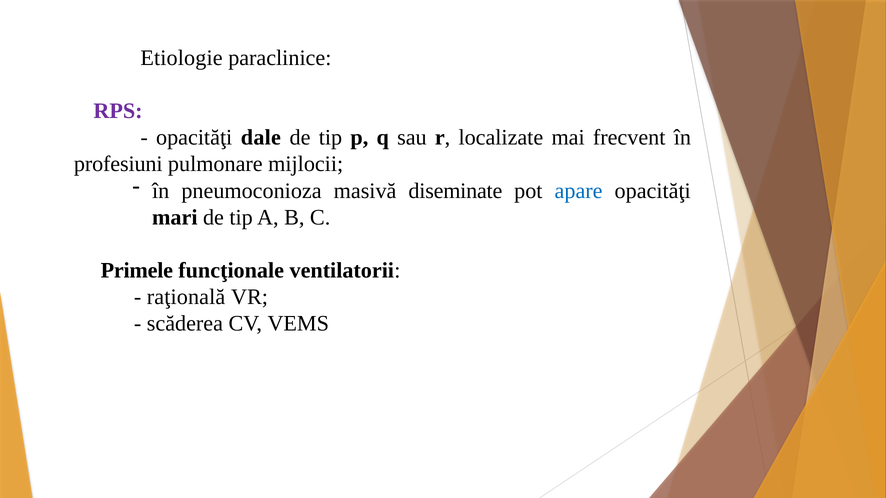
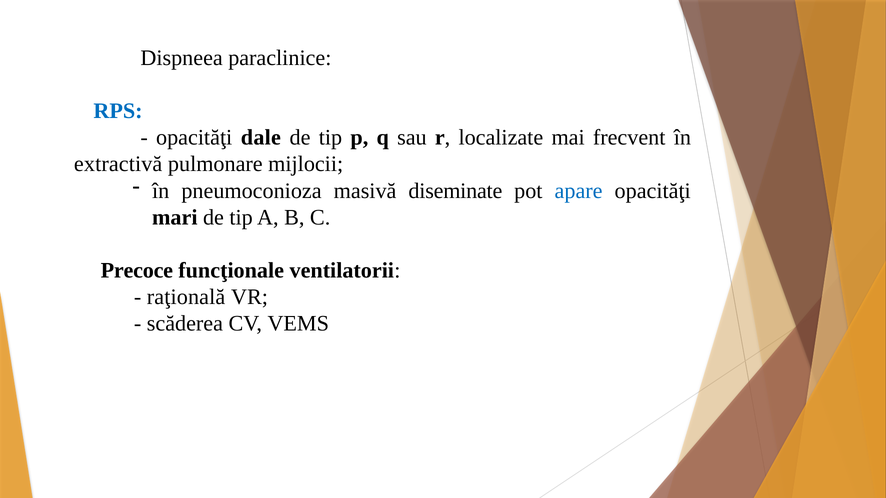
Etiologie: Etiologie -> Dispneea
RPS colour: purple -> blue
profesiuni: profesiuni -> extractivă
Primele: Primele -> Precoce
